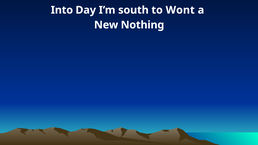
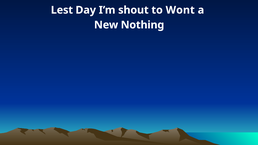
Into: Into -> Lest
south: south -> shout
